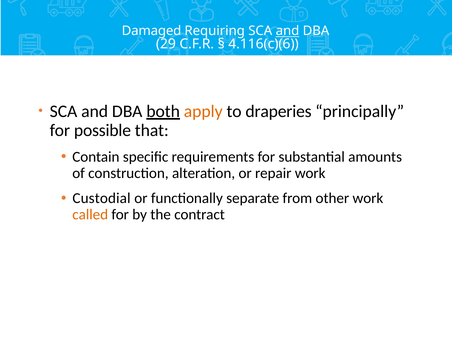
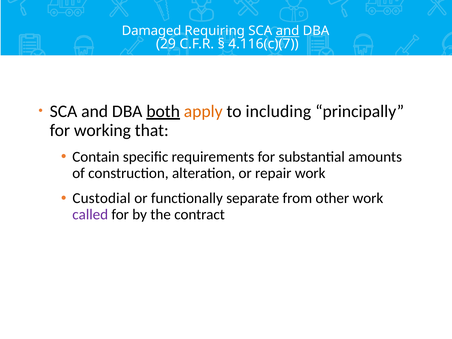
4.116(c)(6: 4.116(c)(6 -> 4.116(c)(7
draperies: draperies -> including
possible: possible -> working
called colour: orange -> purple
